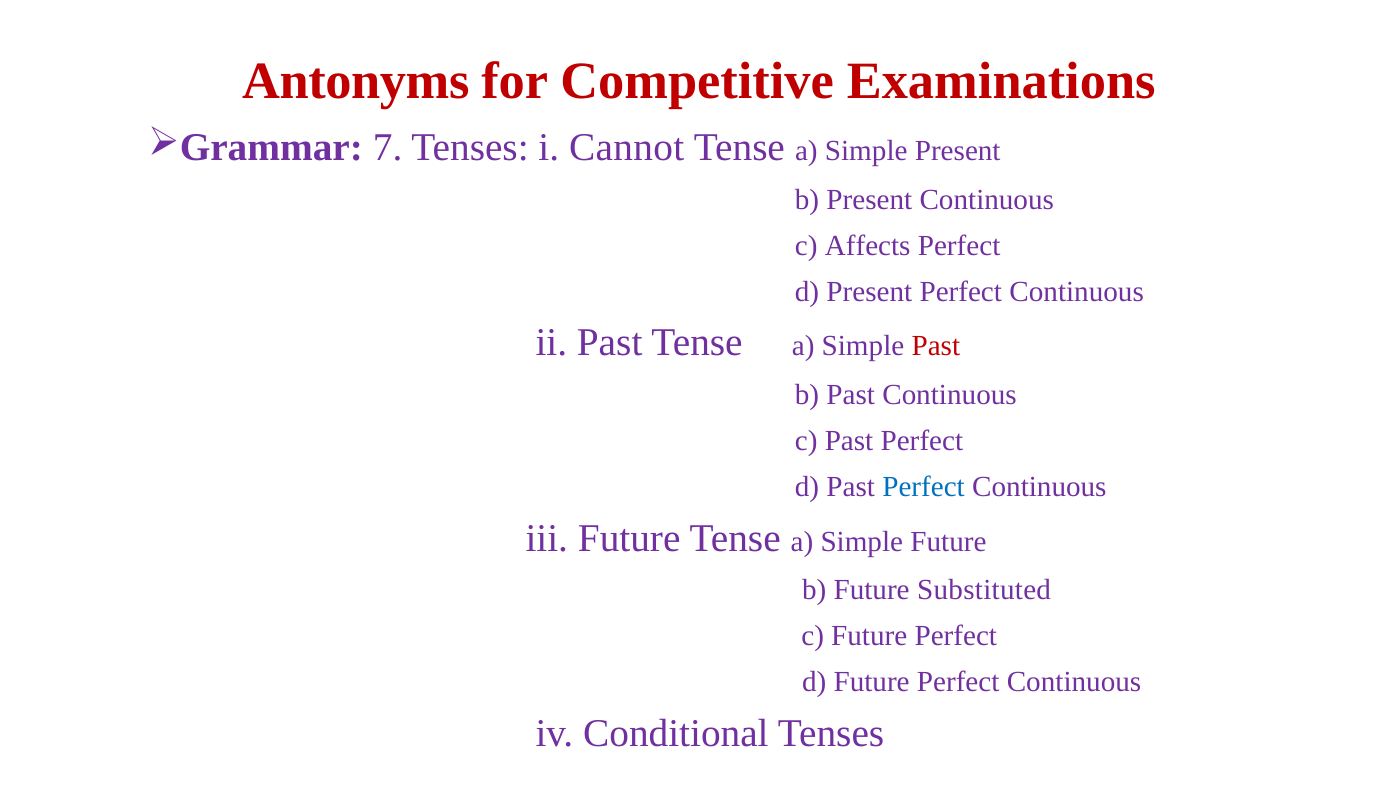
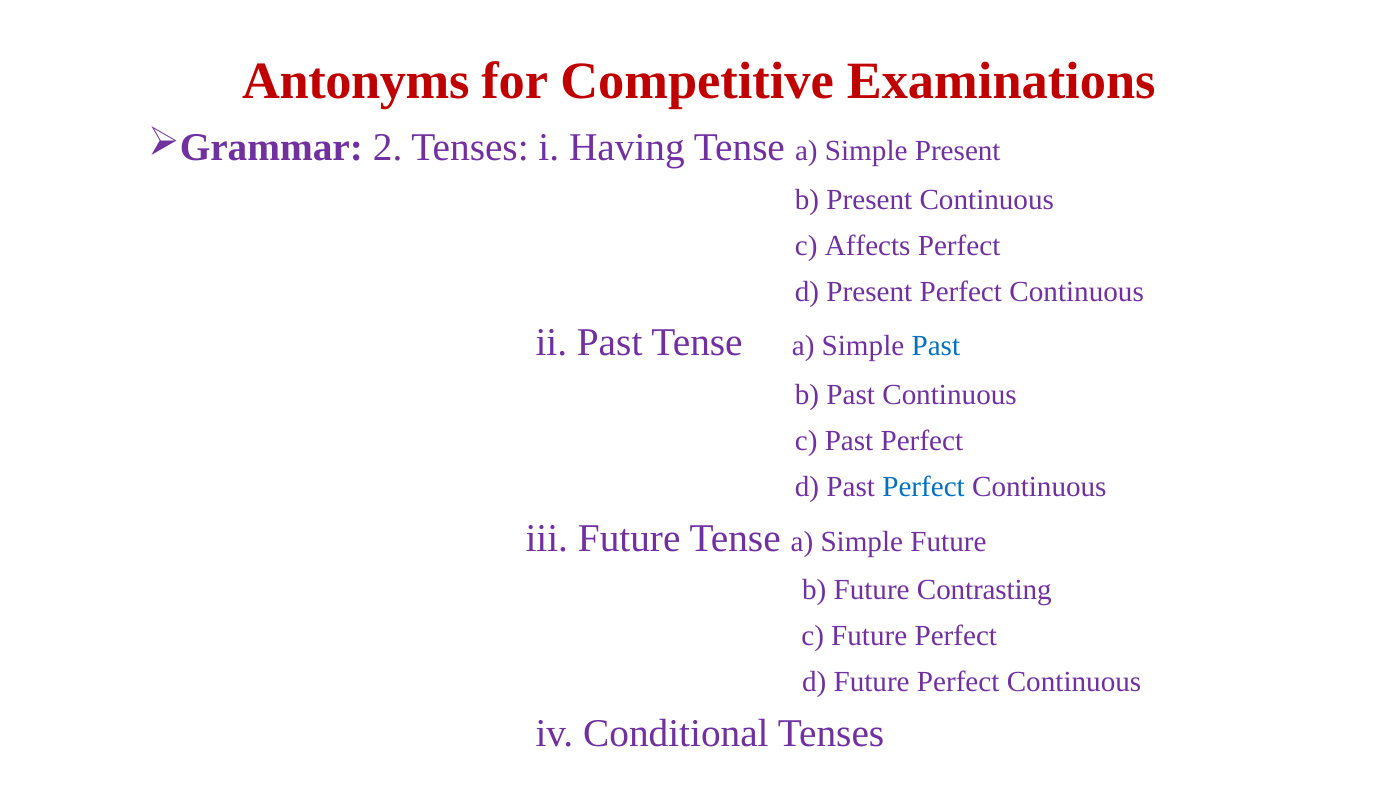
7: 7 -> 2
Cannot: Cannot -> Having
Past at (936, 346) colour: red -> blue
Substituted: Substituted -> Contrasting
